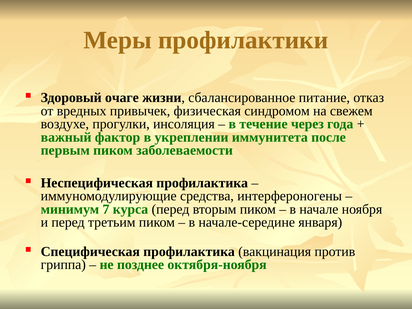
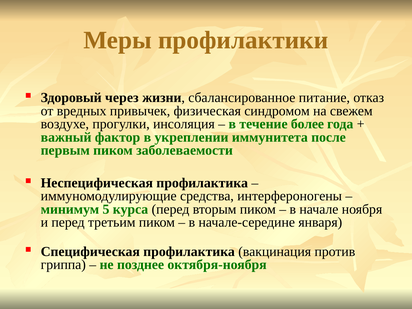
очаге: очаге -> через
через: через -> более
7: 7 -> 5
